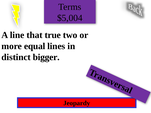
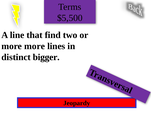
$5,004: $5,004 -> $5,500
true: true -> find
more equal: equal -> more
